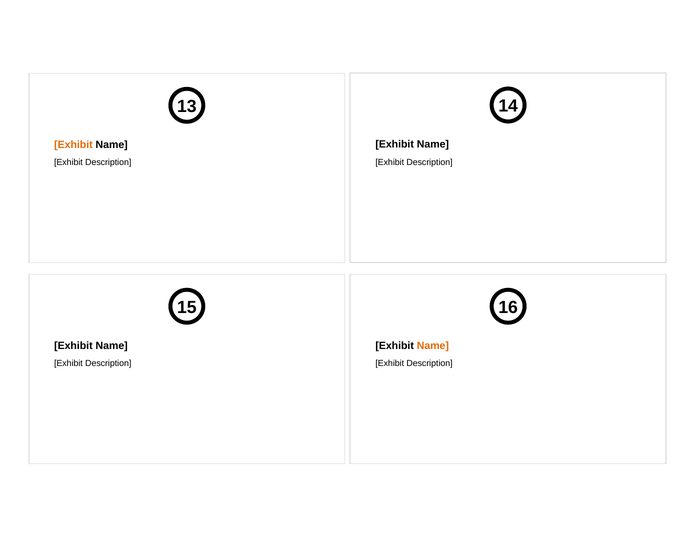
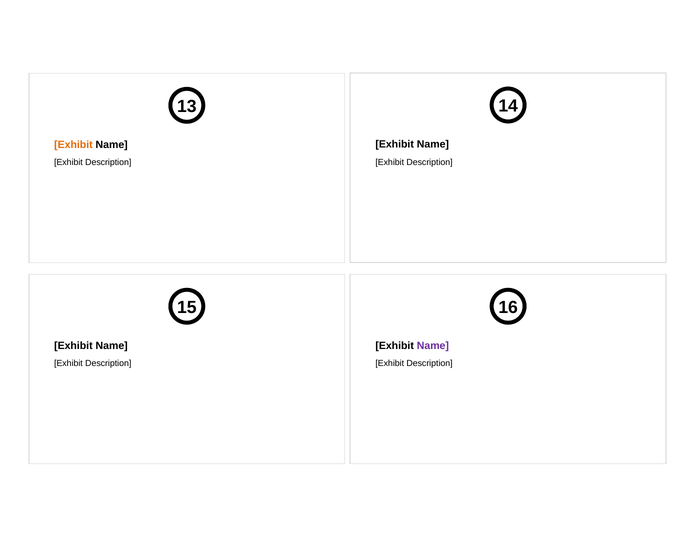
Name at (433, 346) colour: orange -> purple
